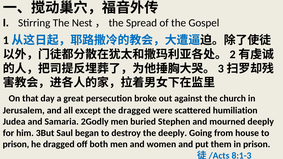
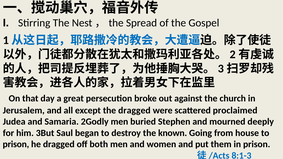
humiliation: humiliation -> proclaimed
the deeply: deeply -> known
